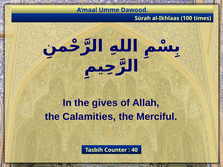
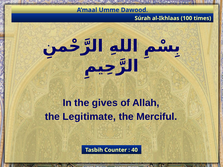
Calamities: Calamities -> Legitimate
